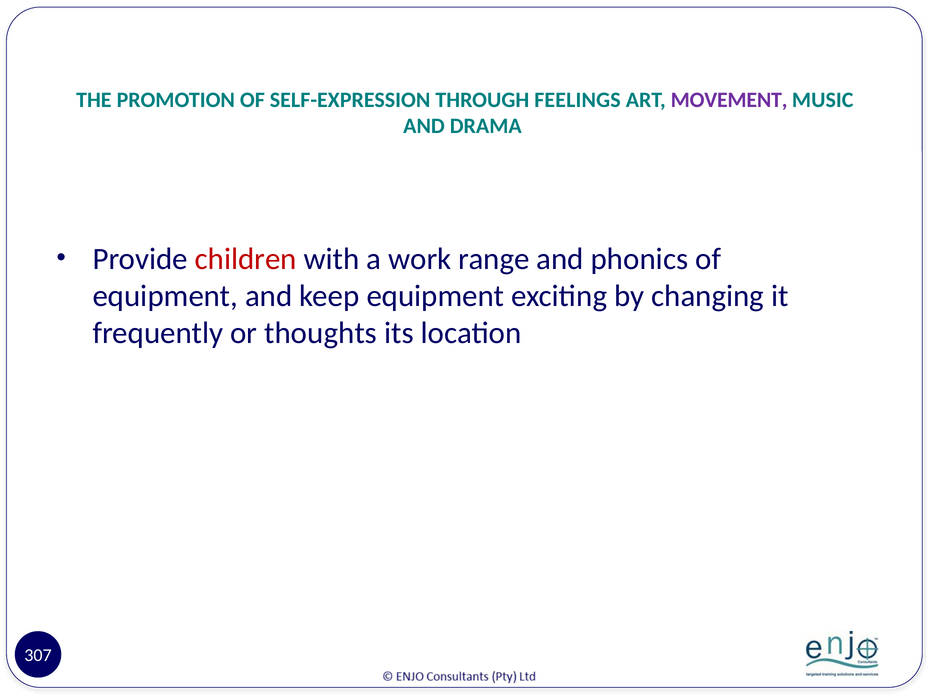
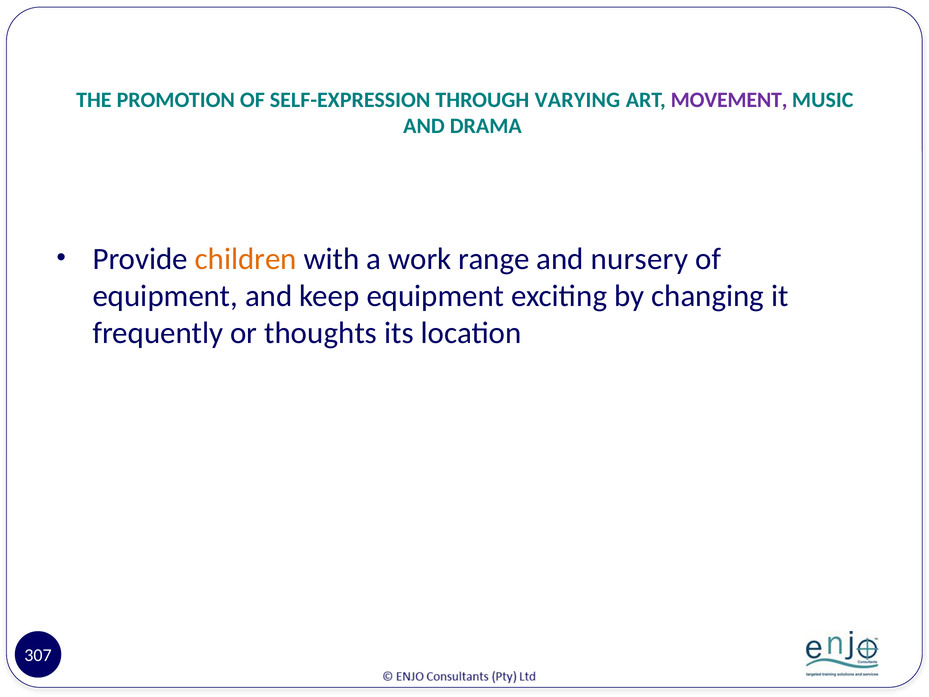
FEELINGS: FEELINGS -> VARYING
children colour: red -> orange
phonics: phonics -> nursery
